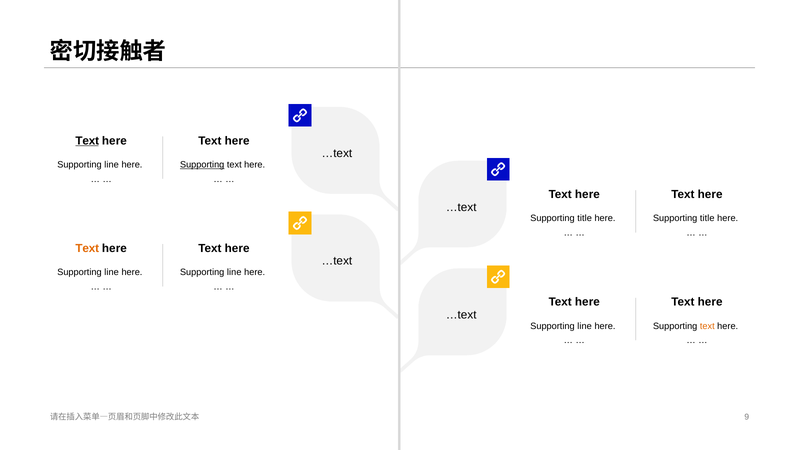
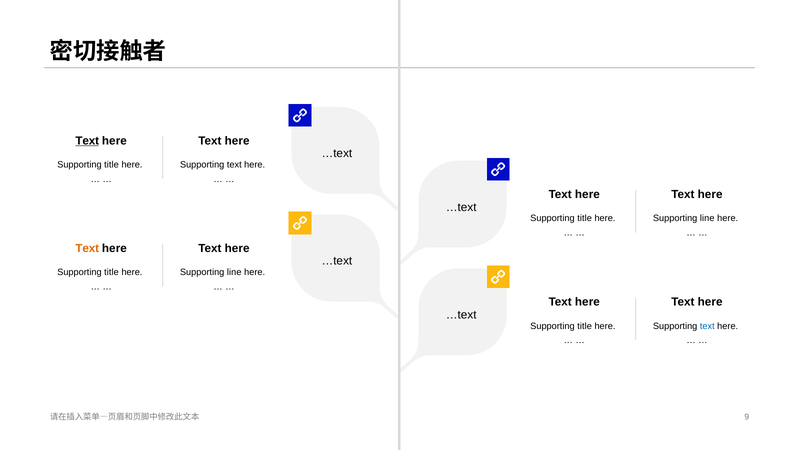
line at (112, 164): line -> title
Supporting at (202, 164) underline: present -> none
title at (707, 218): title -> line
line at (112, 272): line -> title
line at (585, 326): line -> title
text at (707, 326) colour: orange -> blue
